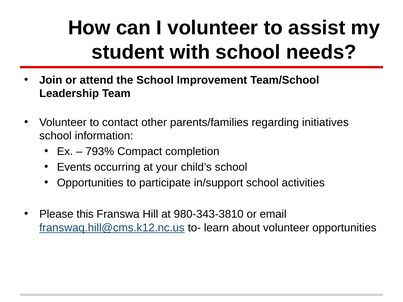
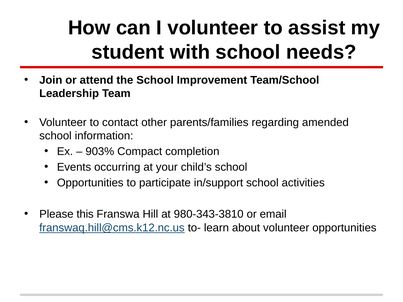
initiatives: initiatives -> amended
793%: 793% -> 903%
